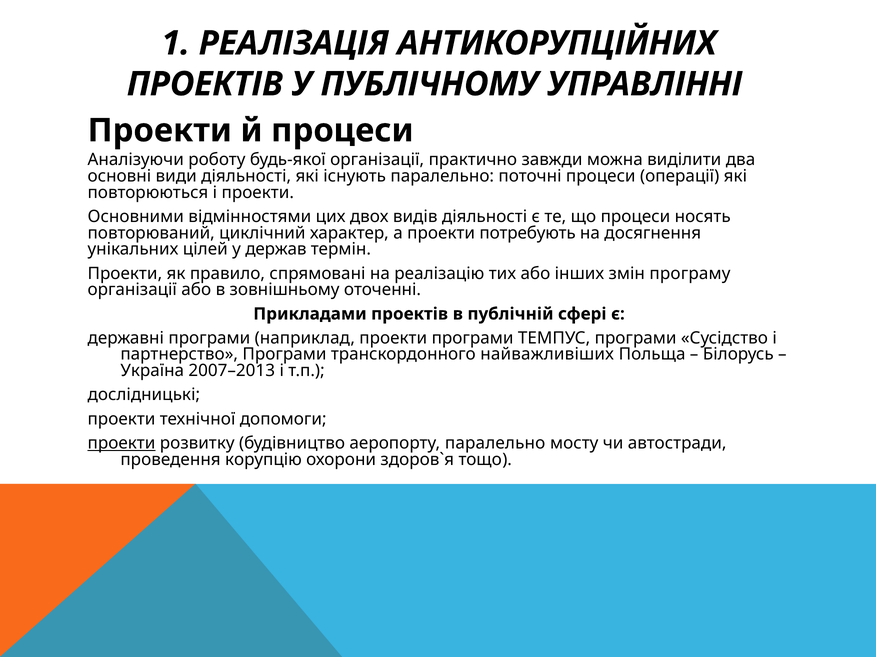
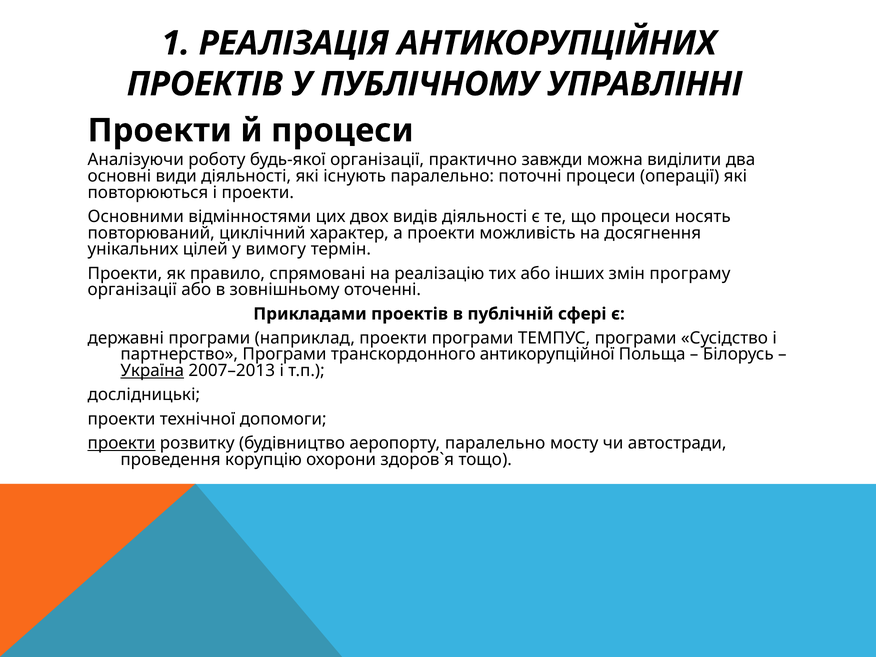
потребують: потребують -> можливість
держав: держав -> вимогу
найважливіших: найважливіших -> антикорупційної
Україна underline: none -> present
